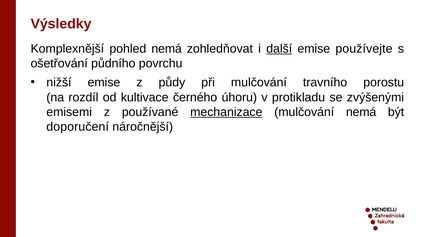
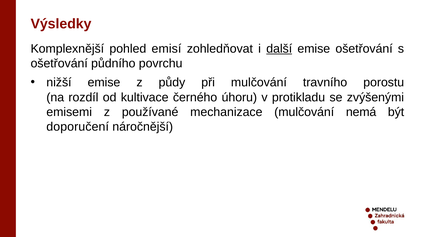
pohled nemá: nemá -> emisí
emise používejte: používejte -> ošetřování
mechanizace underline: present -> none
